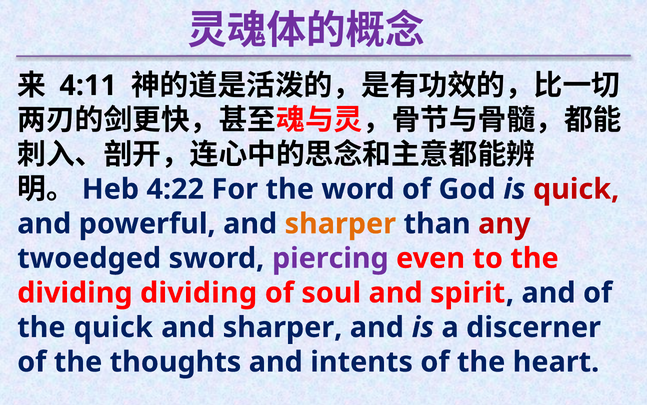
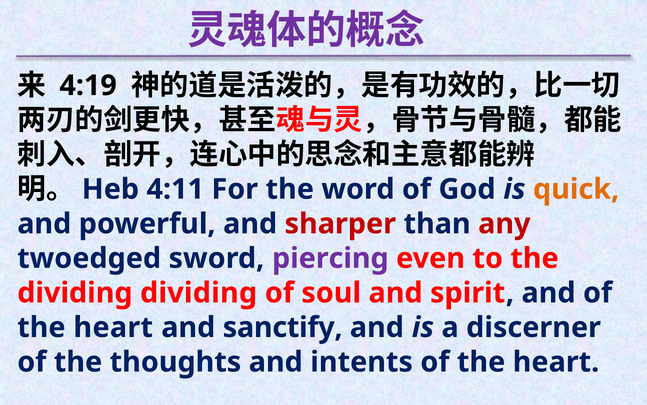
4:11: 4:11 -> 4:19
4:22: 4:22 -> 4:11
quick at (576, 189) colour: red -> orange
sharper at (340, 223) colour: orange -> red
quick at (113, 327): quick -> heart
sharper at (283, 327): sharper -> sanctify
